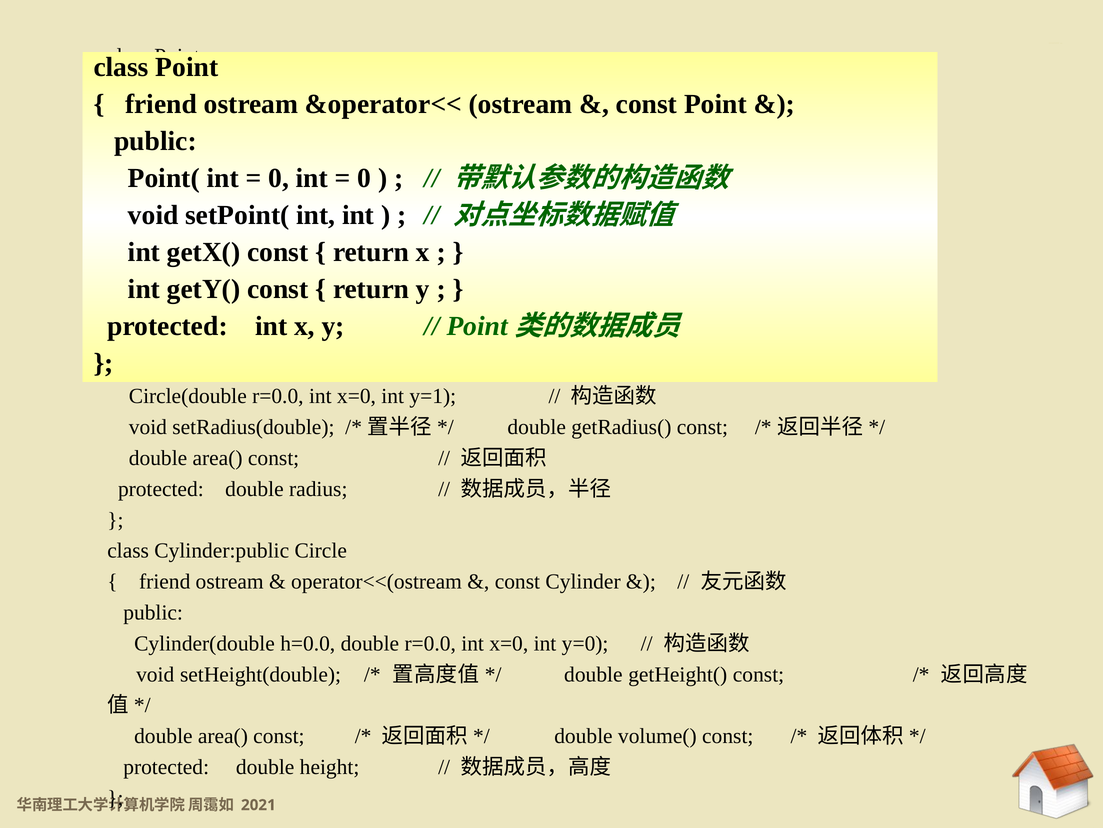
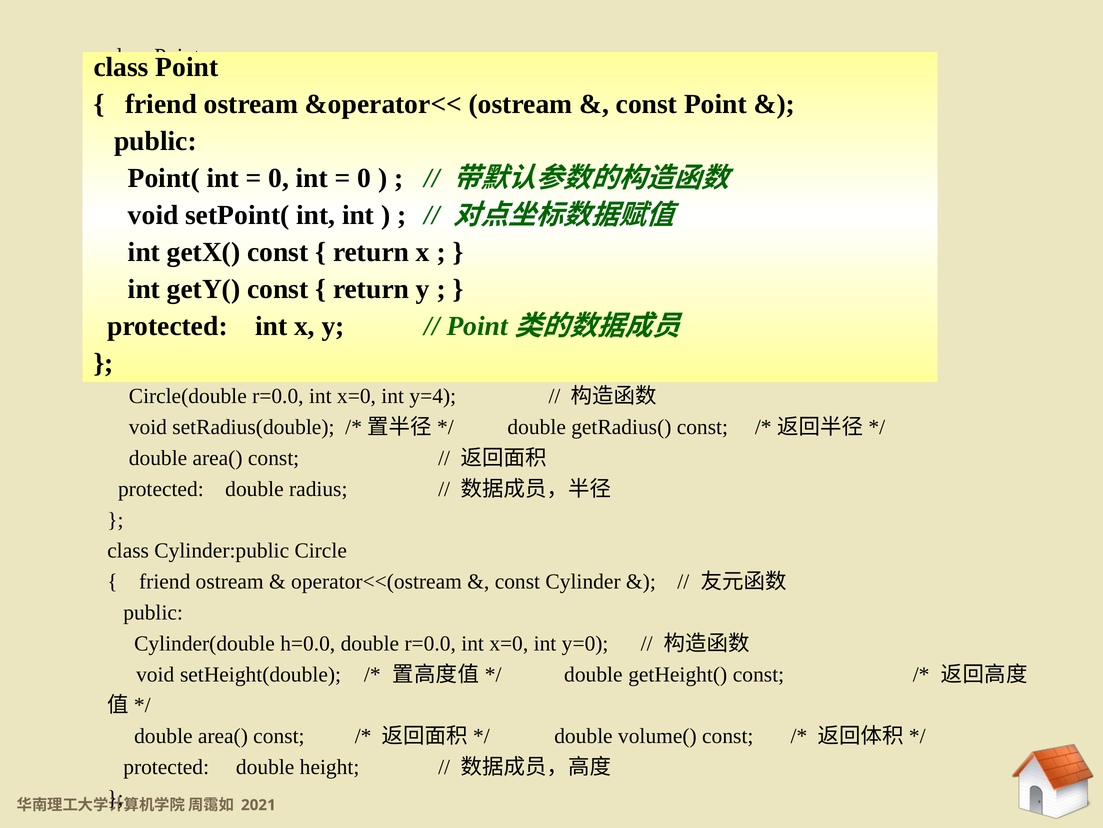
y=1: y=1 -> y=4
